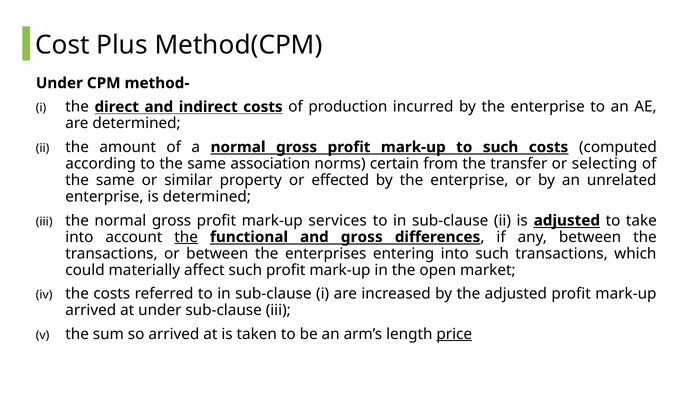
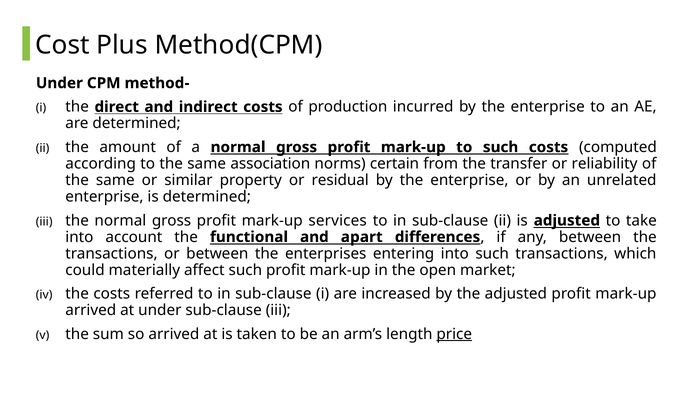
selecting: selecting -> reliability
effected: effected -> residual
the at (186, 237) underline: present -> none
and gross: gross -> apart
